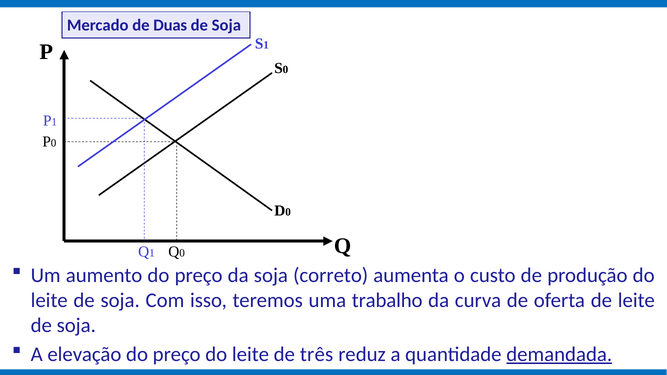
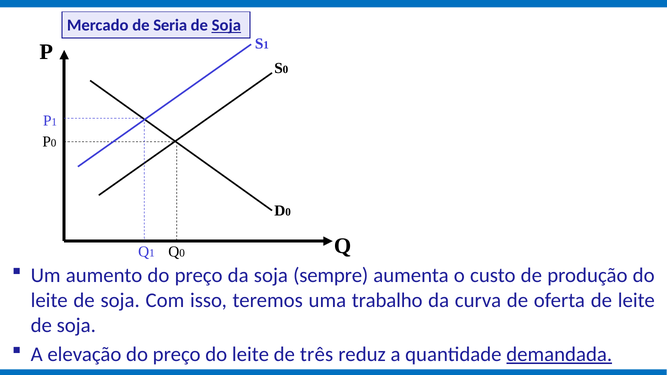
Duas: Duas -> Seria
Soja at (226, 25) underline: none -> present
correto: correto -> sempre
